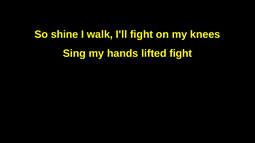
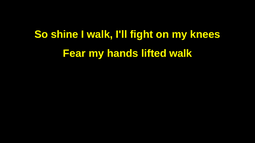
Sing: Sing -> Fear
lifted fight: fight -> walk
